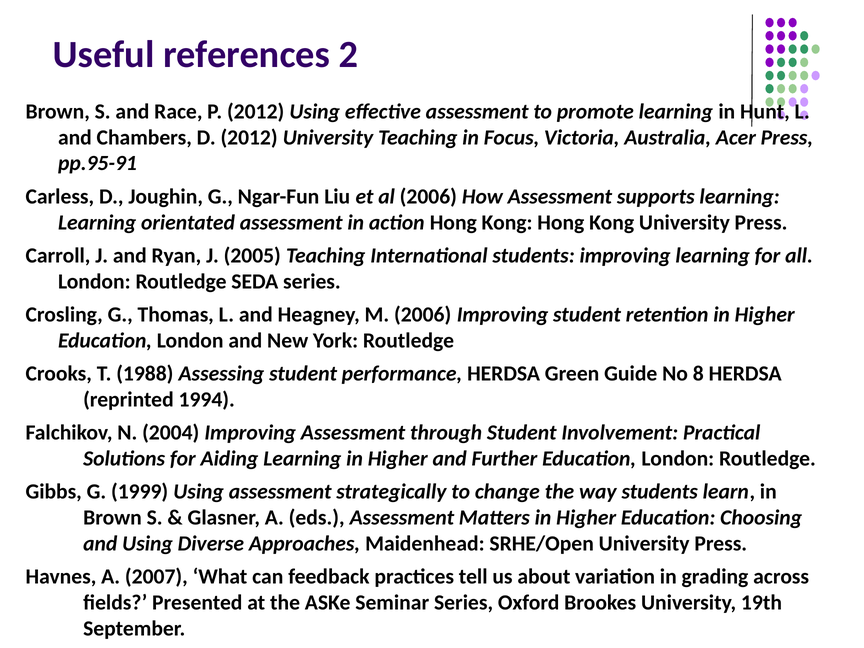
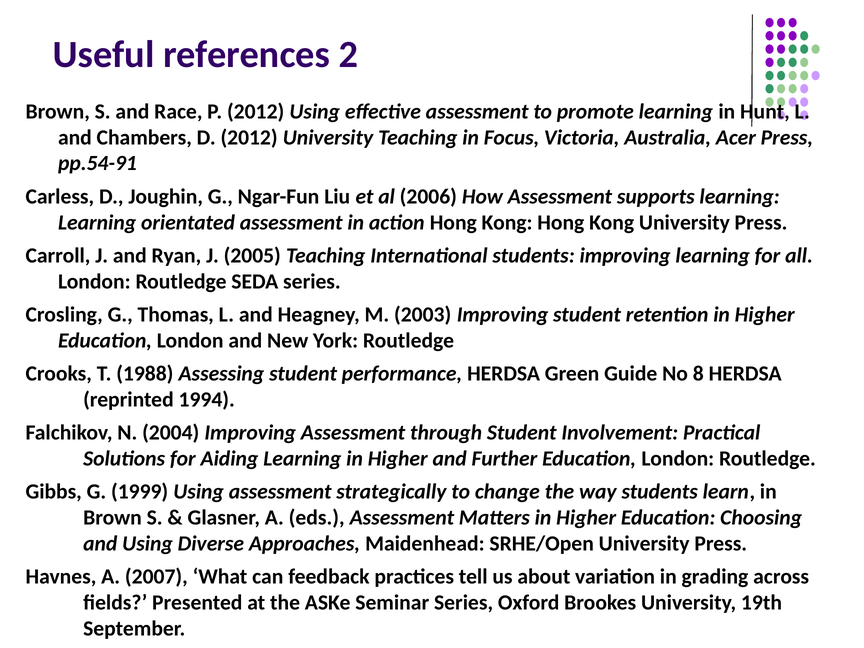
pp.95-91: pp.95-91 -> pp.54-91
M 2006: 2006 -> 2003
